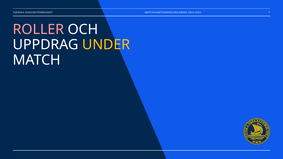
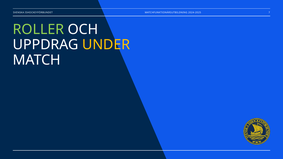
ROLLER colour: pink -> light green
